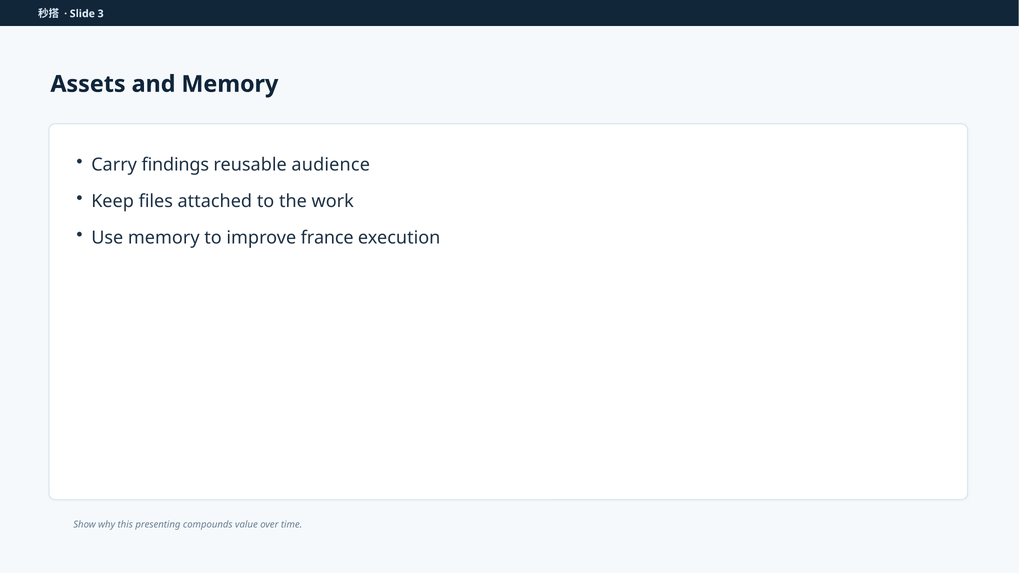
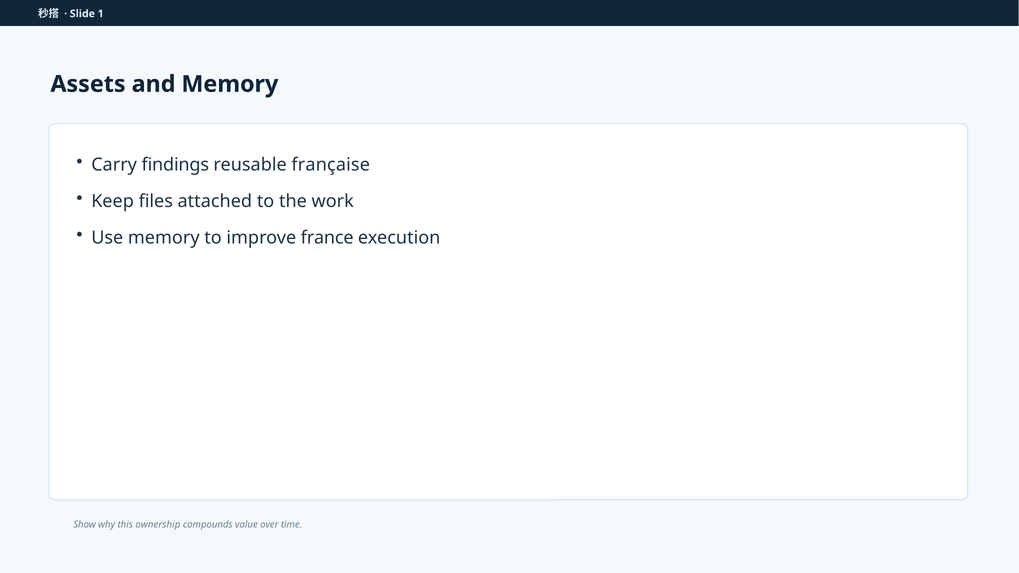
3: 3 -> 1
audience: audience -> française
presenting: presenting -> ownership
